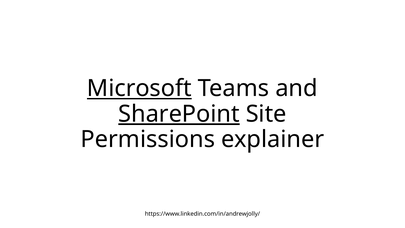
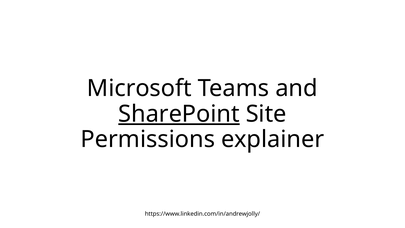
Microsoft underline: present -> none
